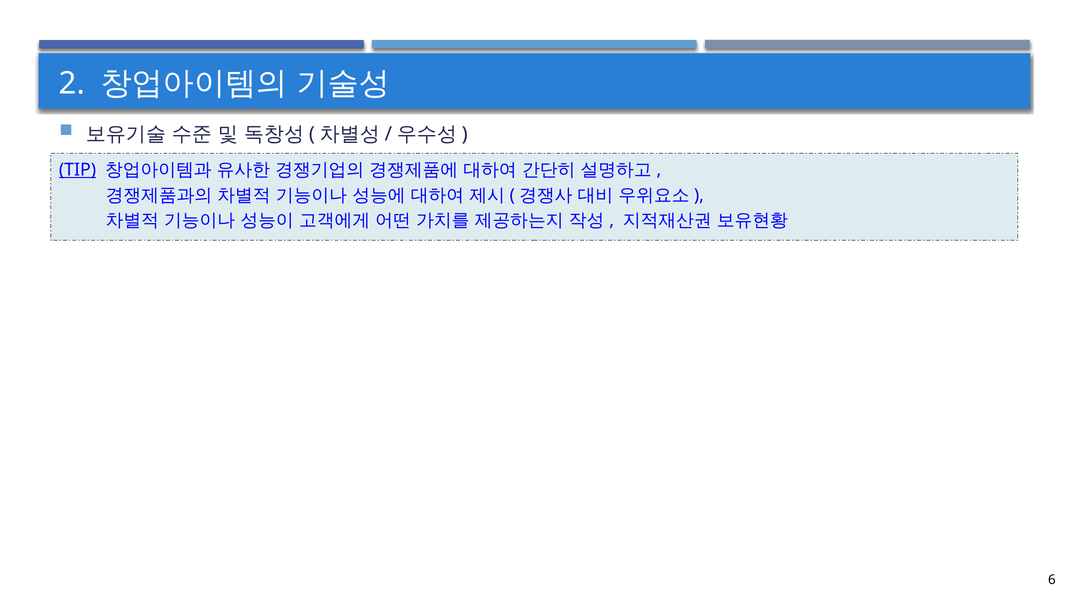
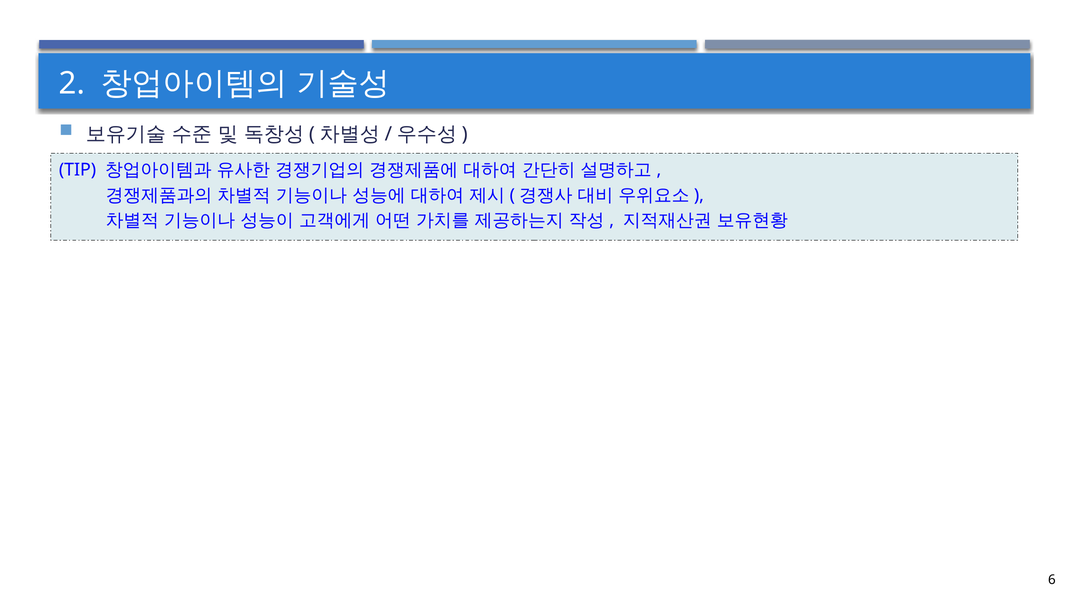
TIP underline: present -> none
